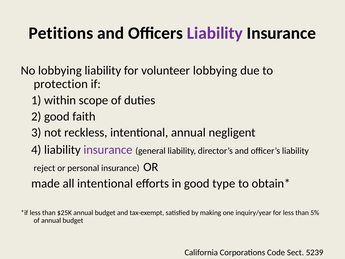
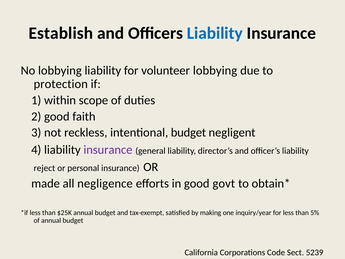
Petitions: Petitions -> Establish
Liability at (215, 33) colour: purple -> blue
intentional annual: annual -> budget
all intentional: intentional -> negligence
type: type -> govt
